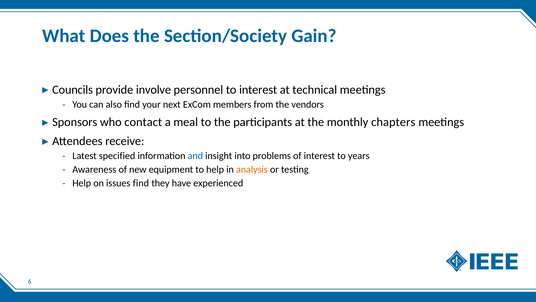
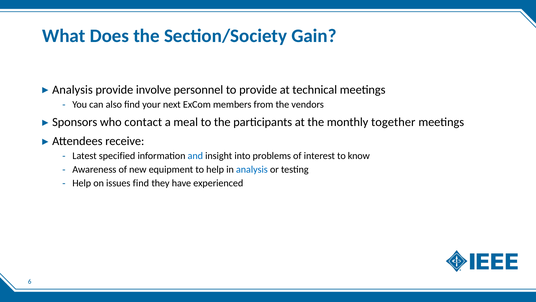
Councils at (73, 89): Councils -> Analysis
to interest: interest -> provide
chapters: chapters -> together
years: years -> know
analysis at (252, 169) colour: orange -> blue
